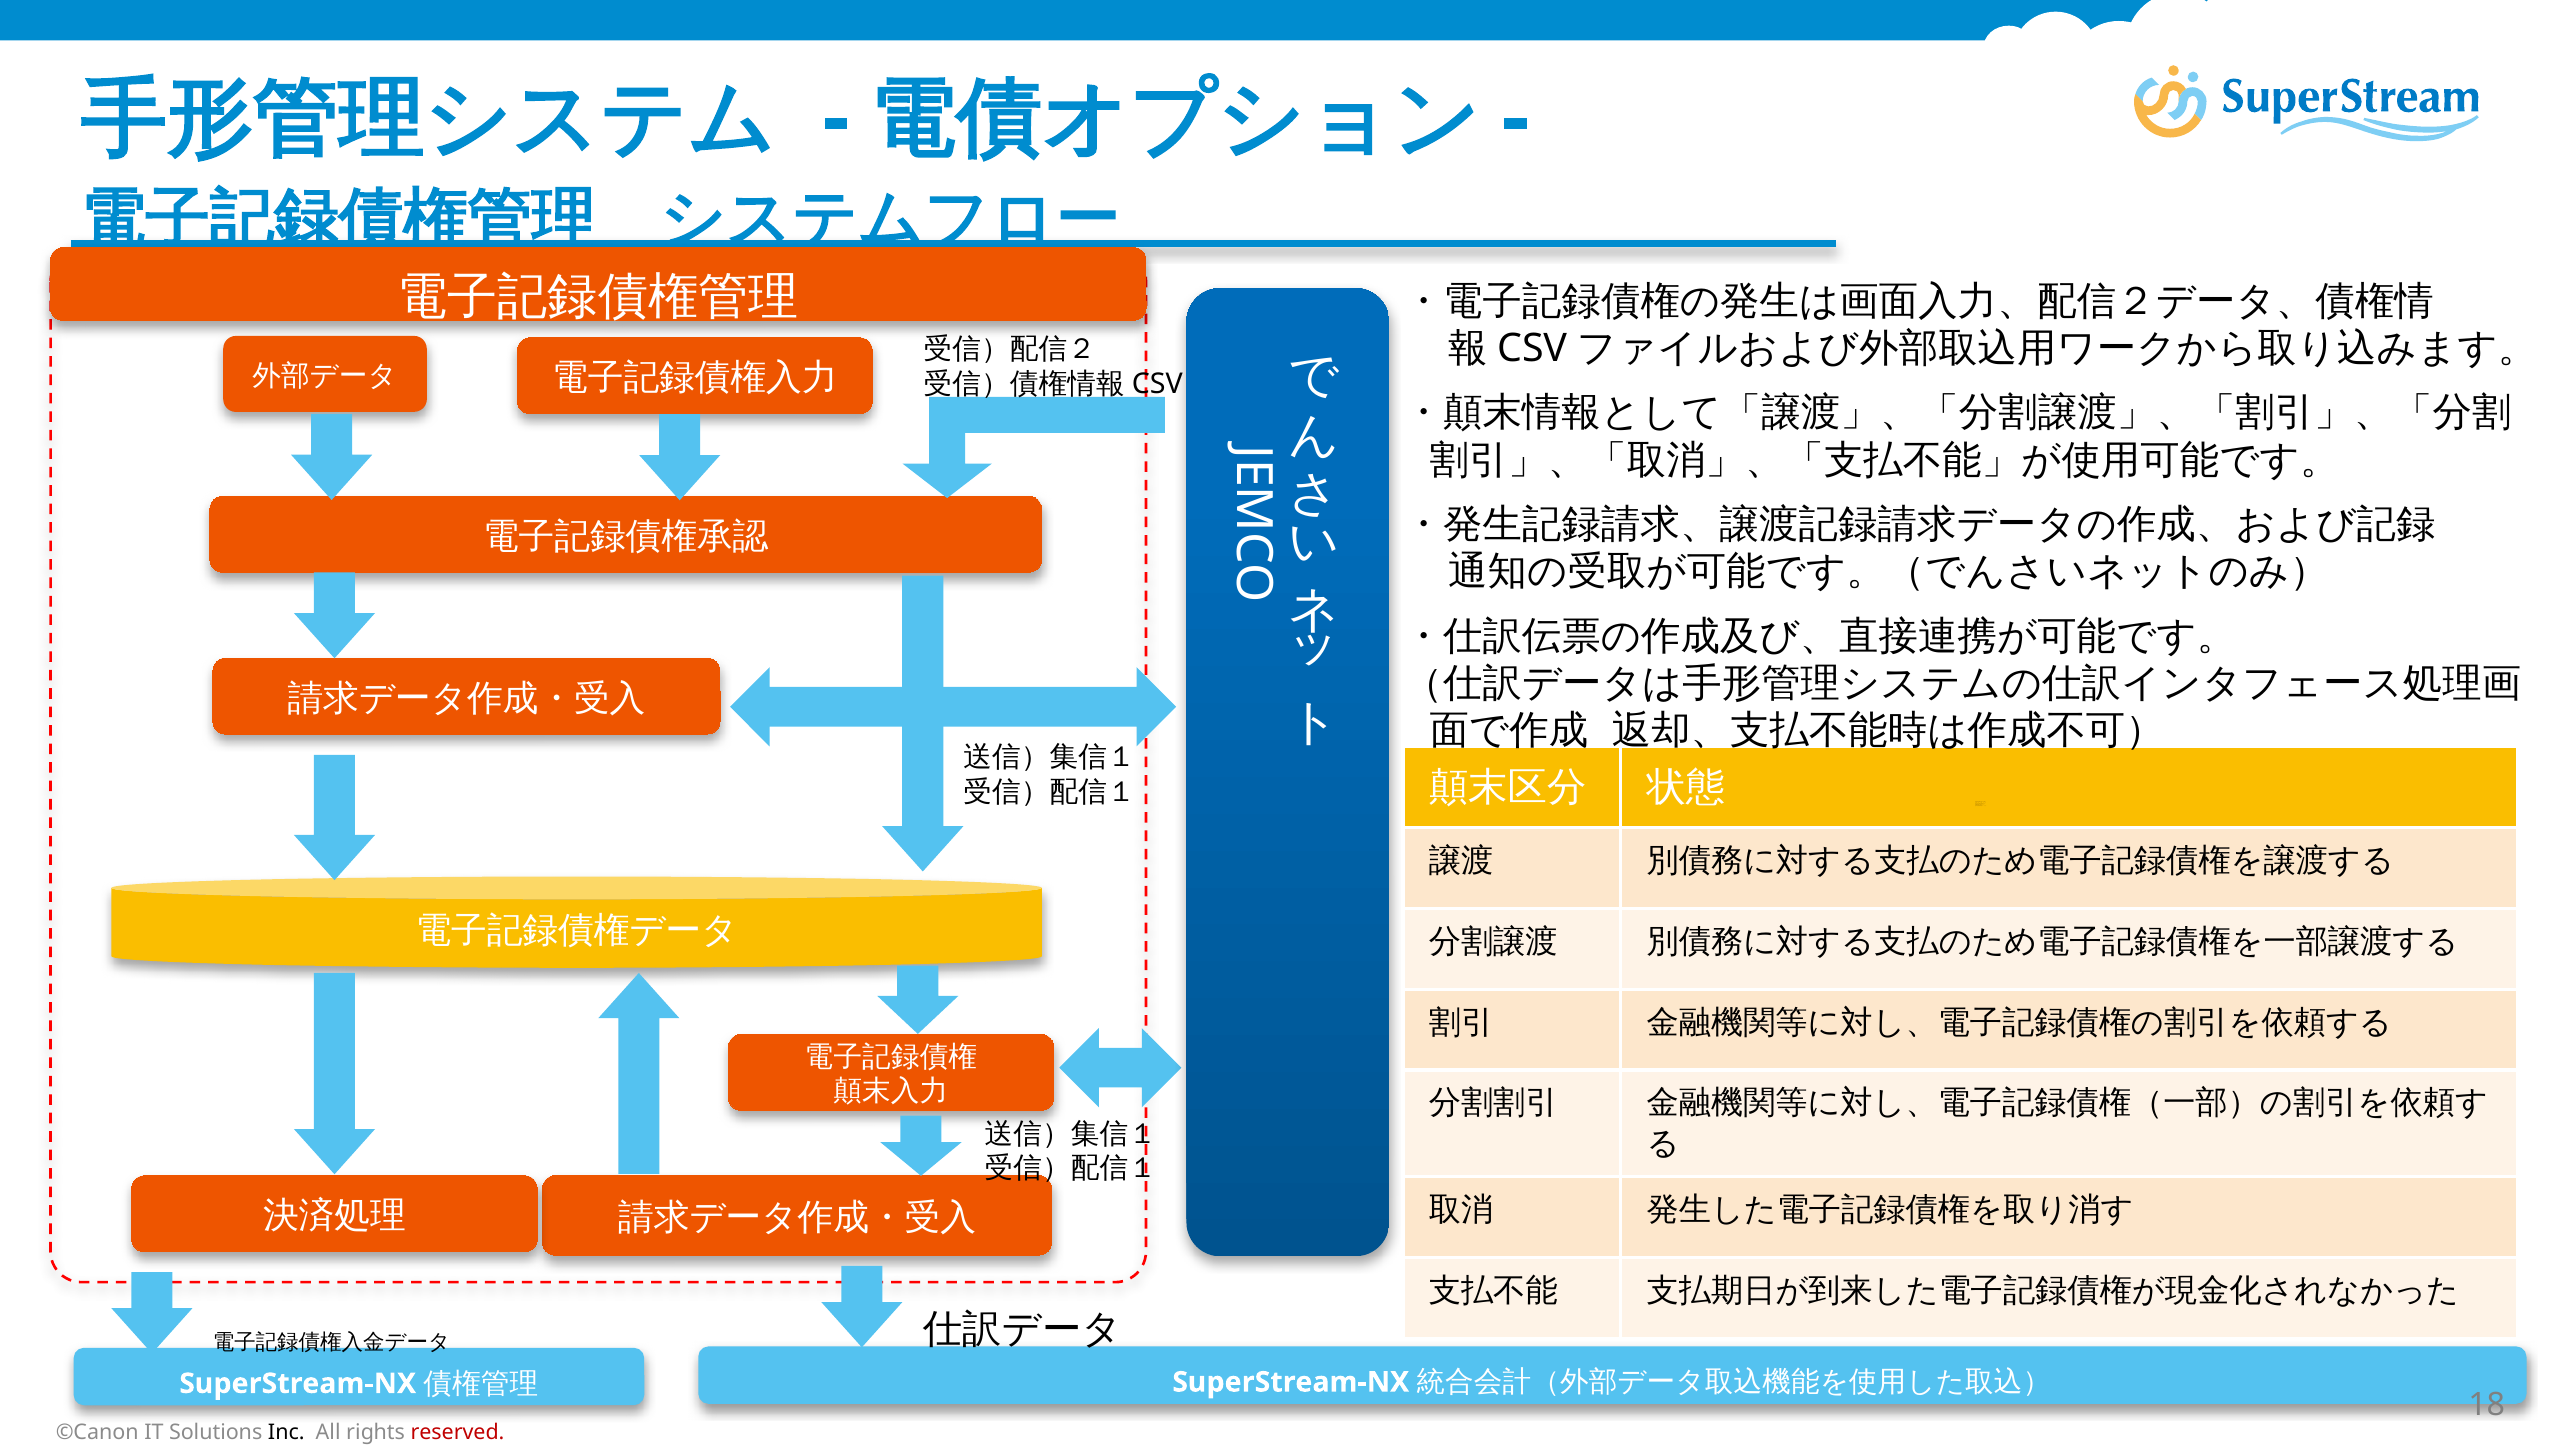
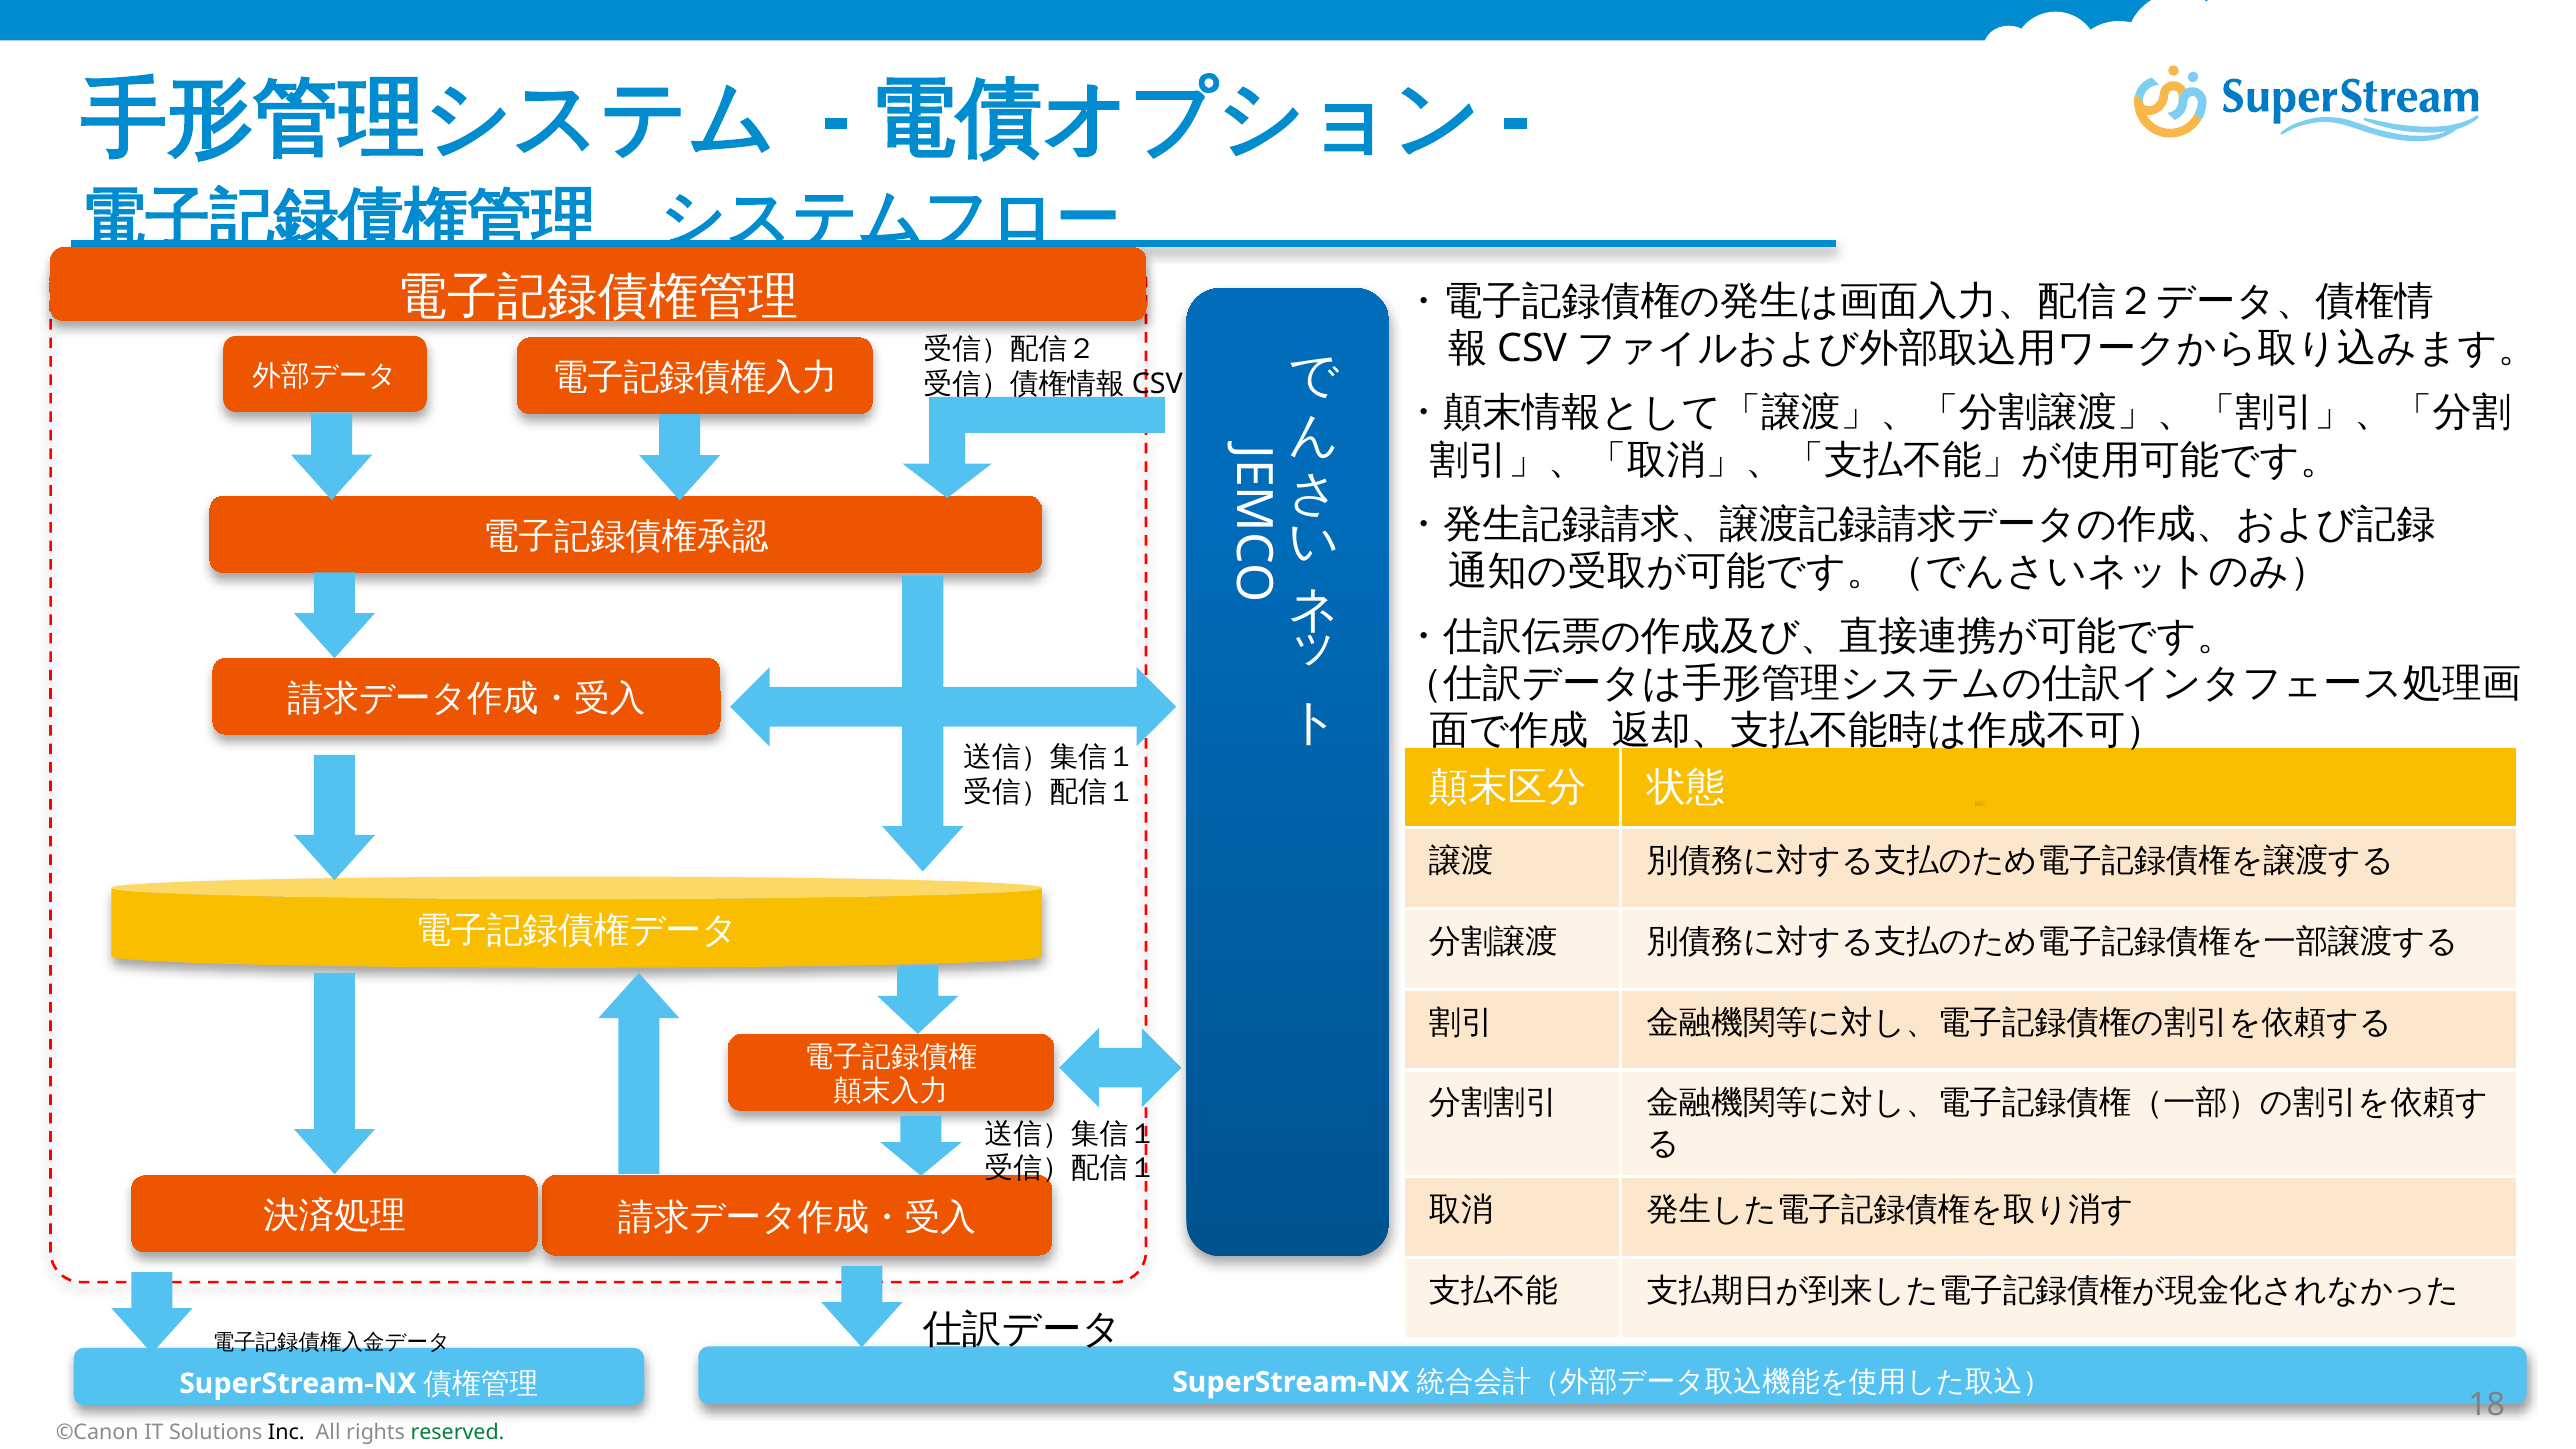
reserved colour: red -> green
